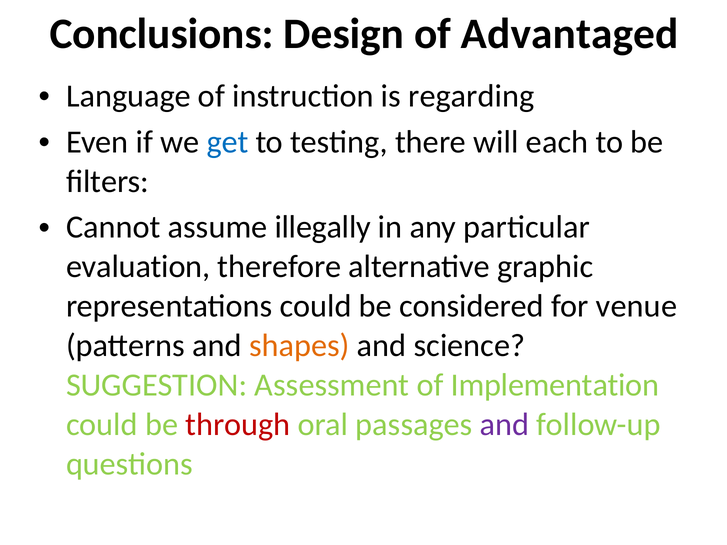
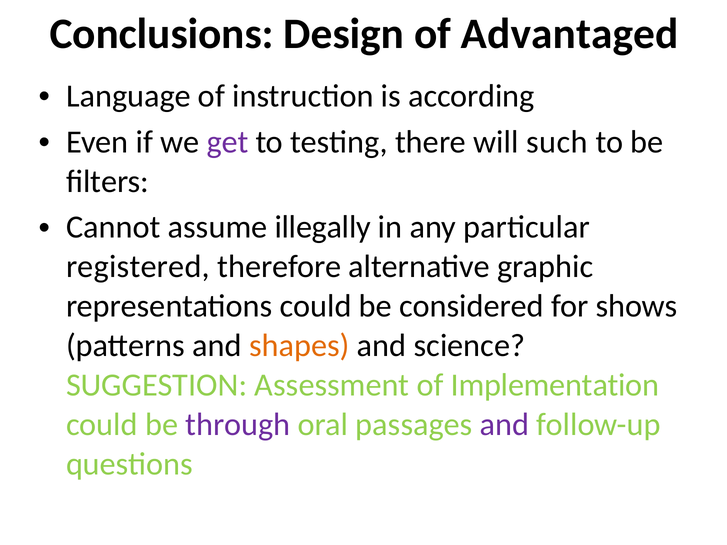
regarding: regarding -> according
get colour: blue -> purple
each: each -> such
evaluation: evaluation -> registered
venue: venue -> shows
through colour: red -> purple
